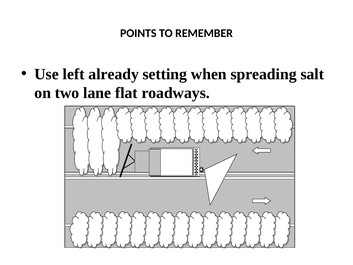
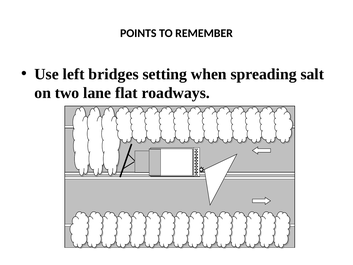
already: already -> bridges
